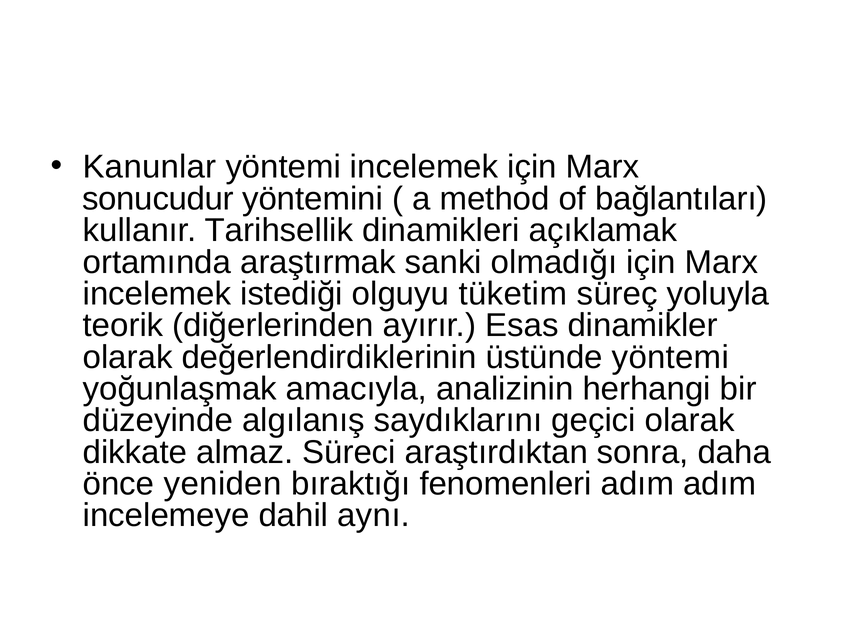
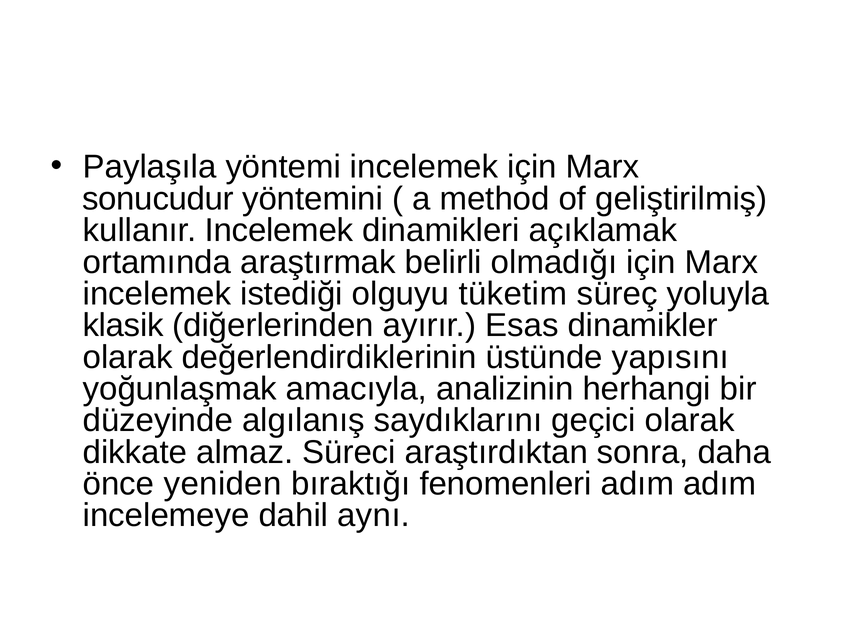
Kanunlar: Kanunlar -> Paylaşıla
bağlantıları: bağlantıları -> geliştirilmiş
kullanır Tarihsellik: Tarihsellik -> Incelemek
sanki: sanki -> belirli
teorik: teorik -> klasik
üstünde yöntemi: yöntemi -> yapısını
